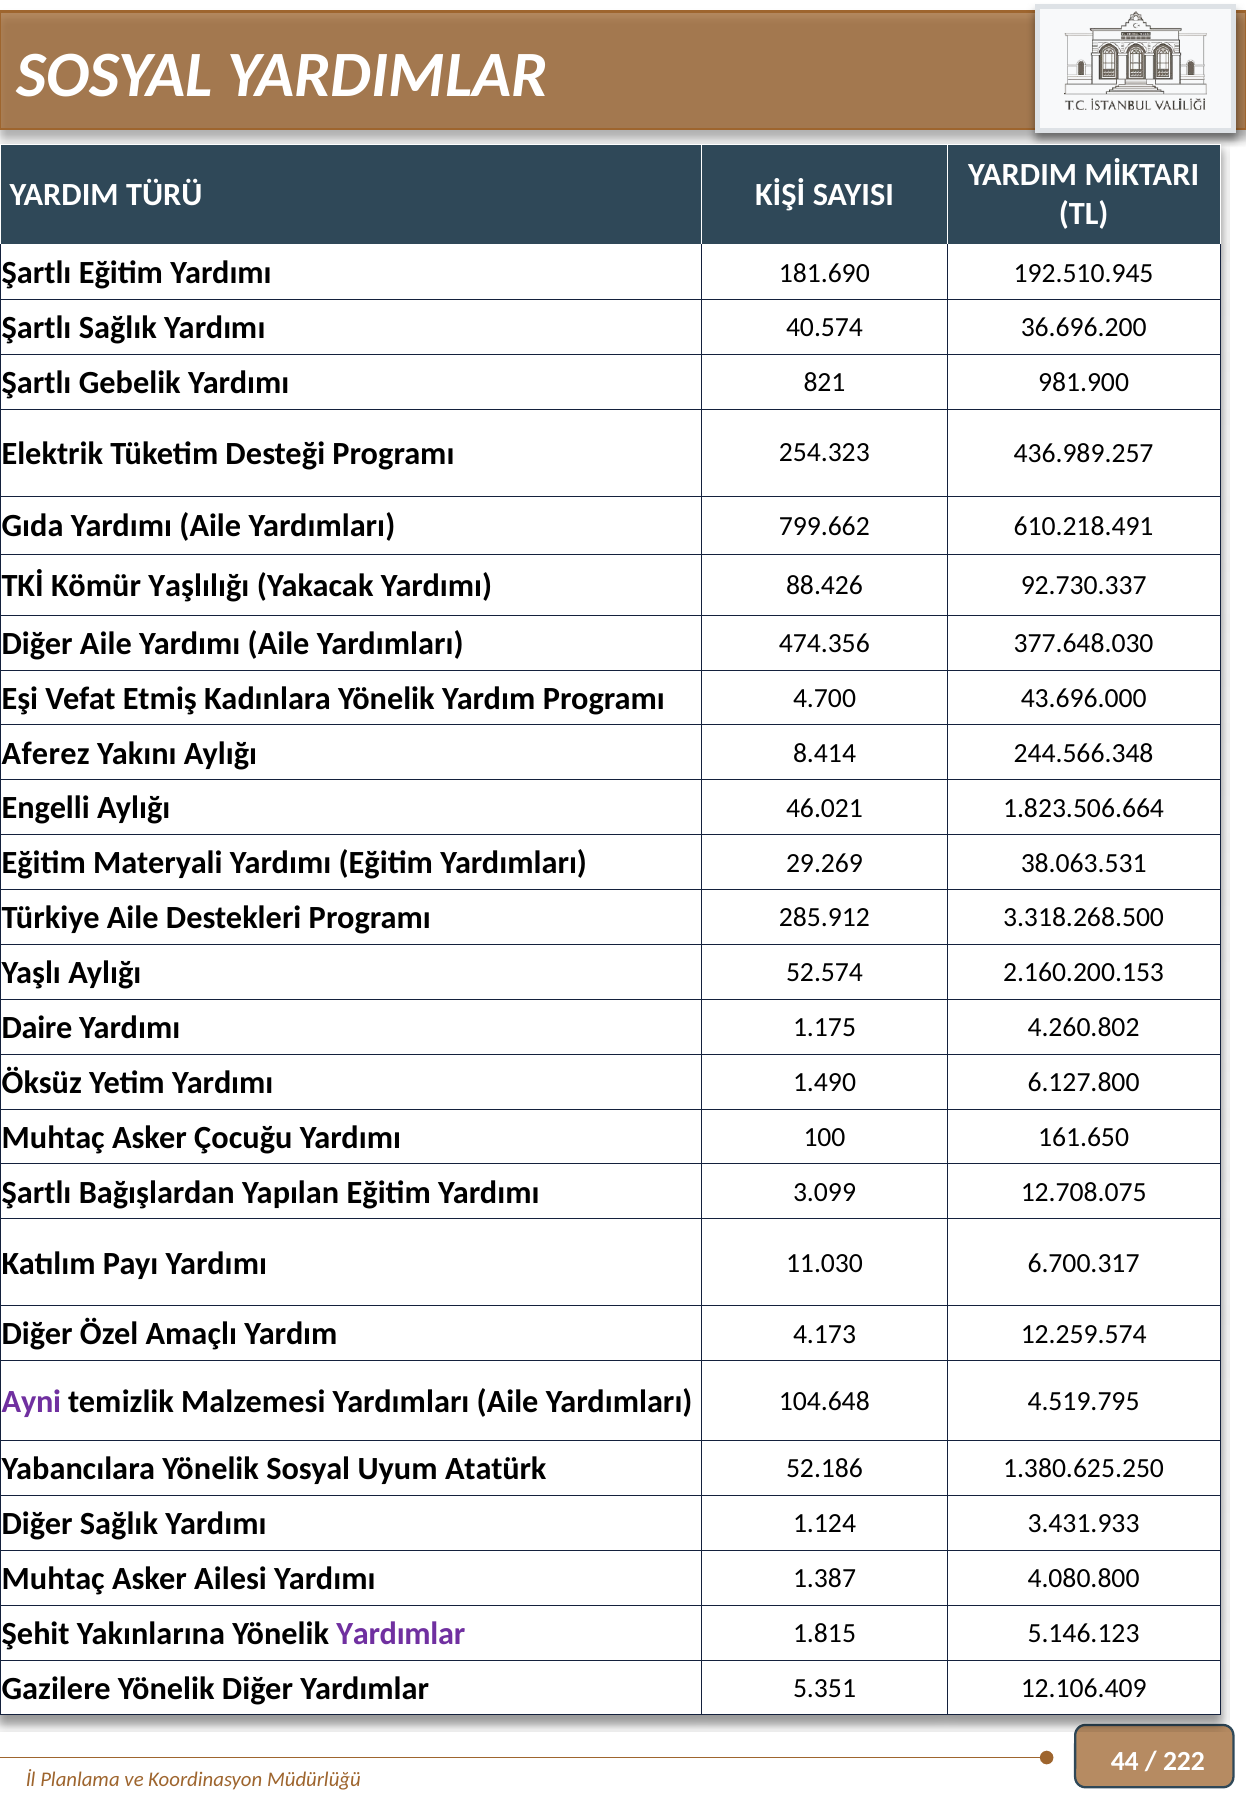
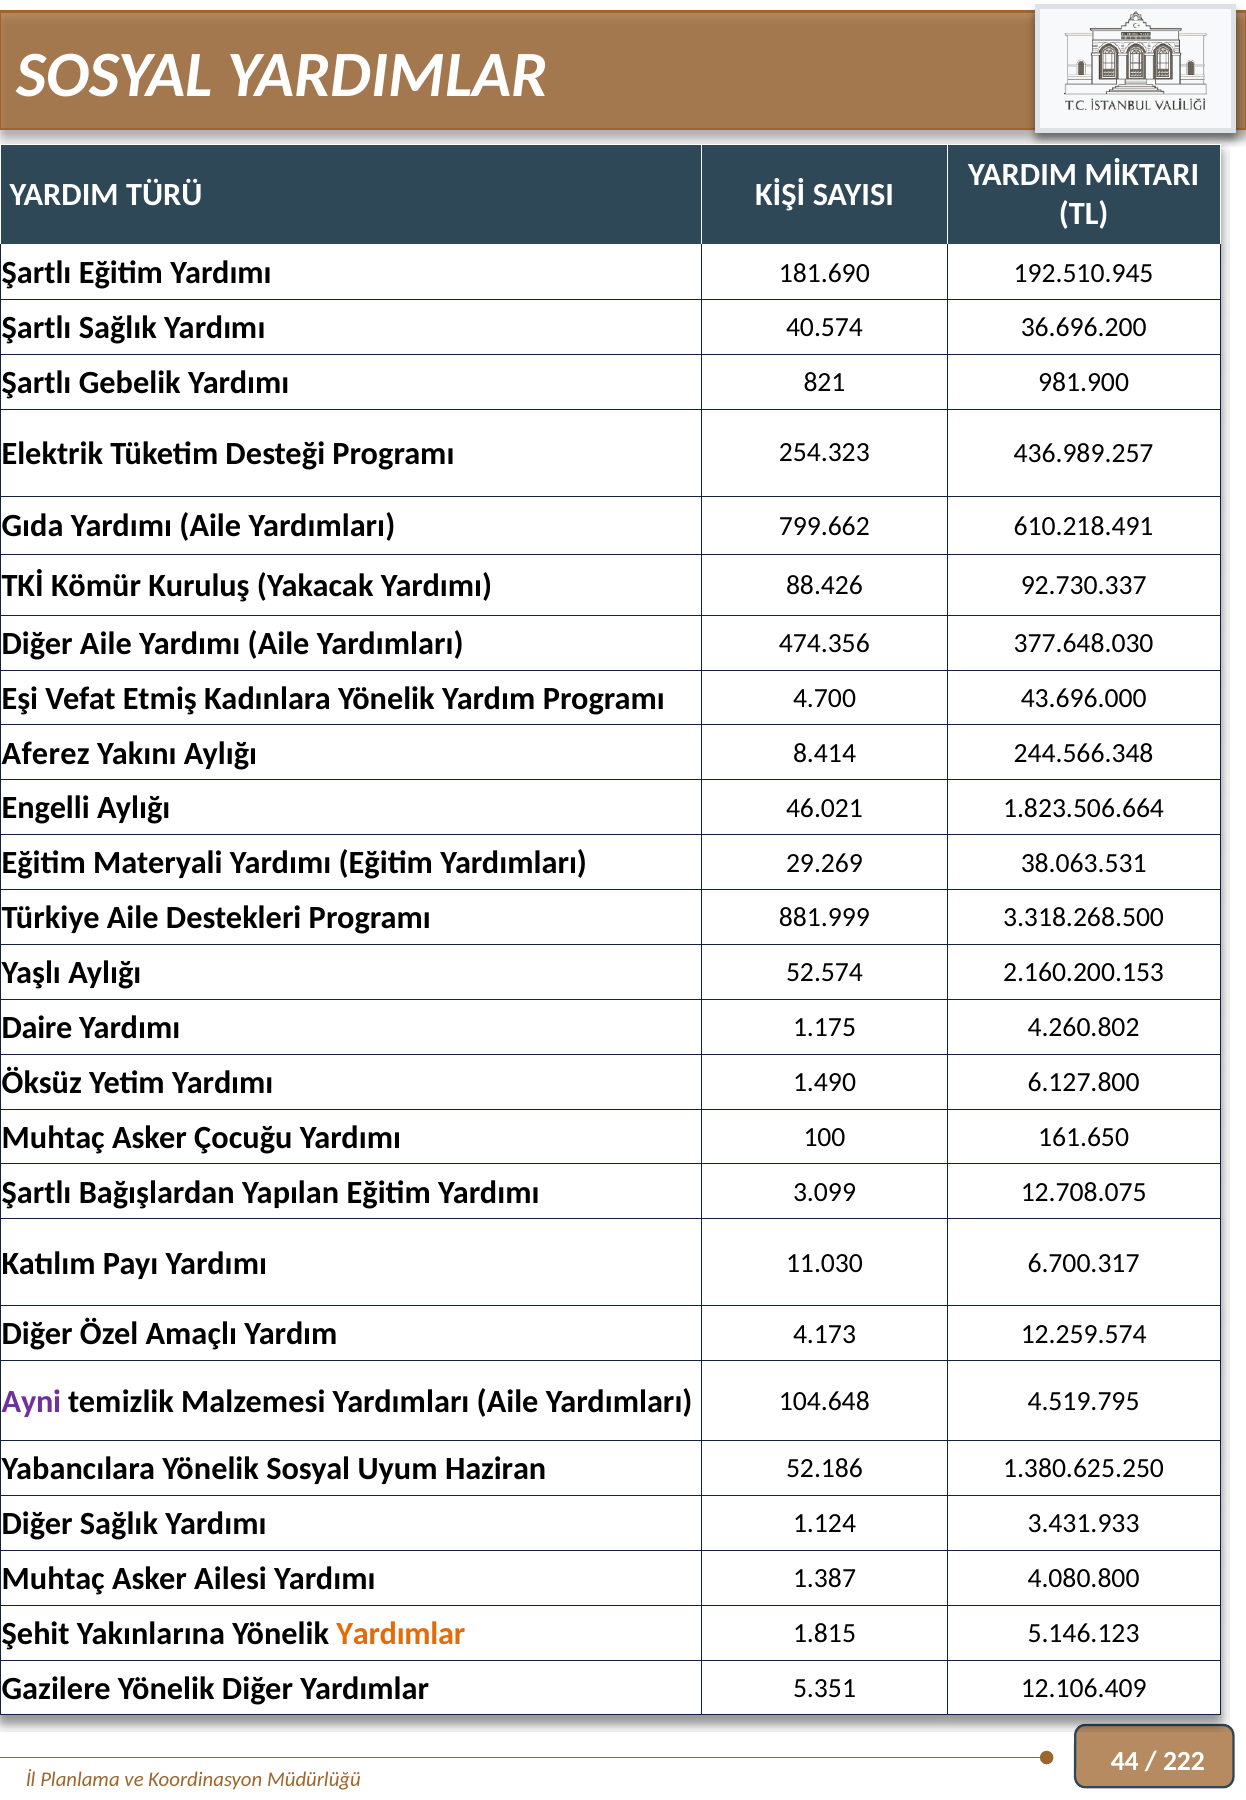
Yaşlılığı: Yaşlılığı -> Kuruluş
285.912: 285.912 -> 881.999
Atatürk: Atatürk -> Haziran
Yardımlar at (401, 1633) colour: purple -> orange
